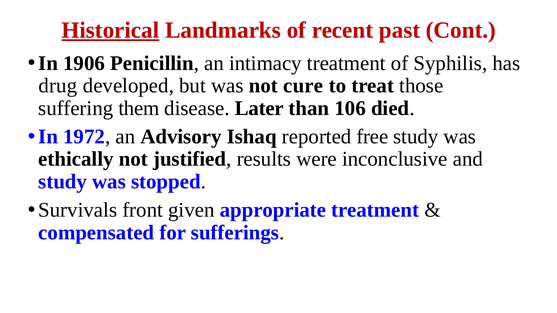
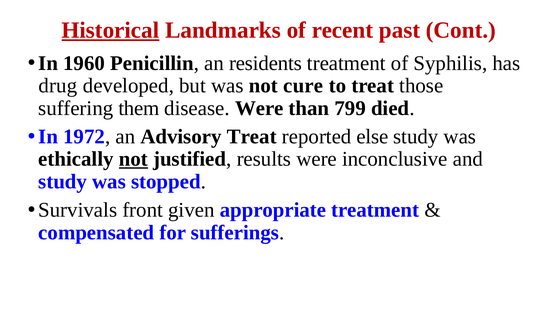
1906: 1906 -> 1960
intimacy: intimacy -> residents
disease Later: Later -> Were
106: 106 -> 799
Advisory Ishaq: Ishaq -> Treat
free: free -> else
not at (133, 159) underline: none -> present
